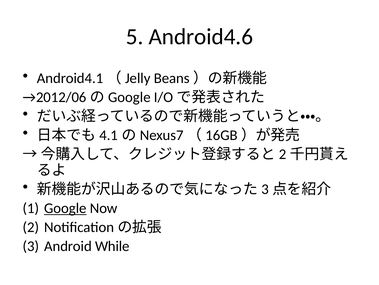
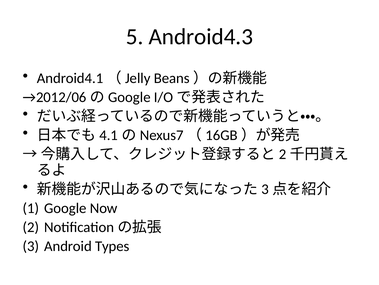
Android4.6: Android4.6 -> Android4.3
Google underline: present -> none
While: While -> Types
